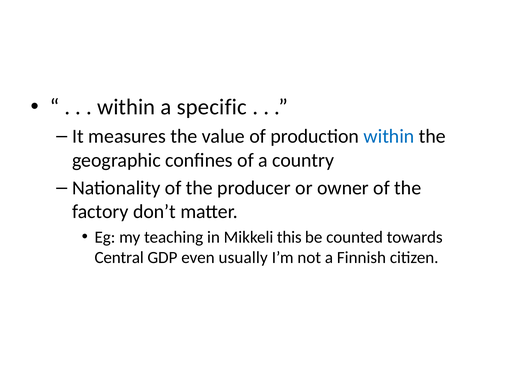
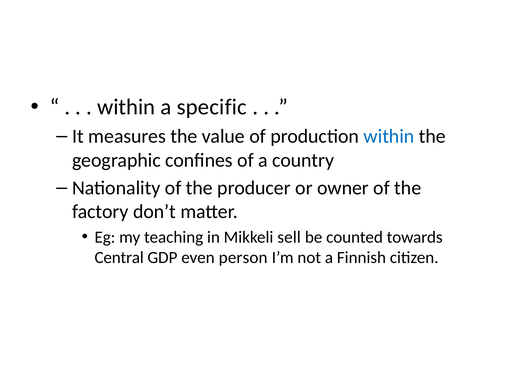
this: this -> sell
usually: usually -> person
